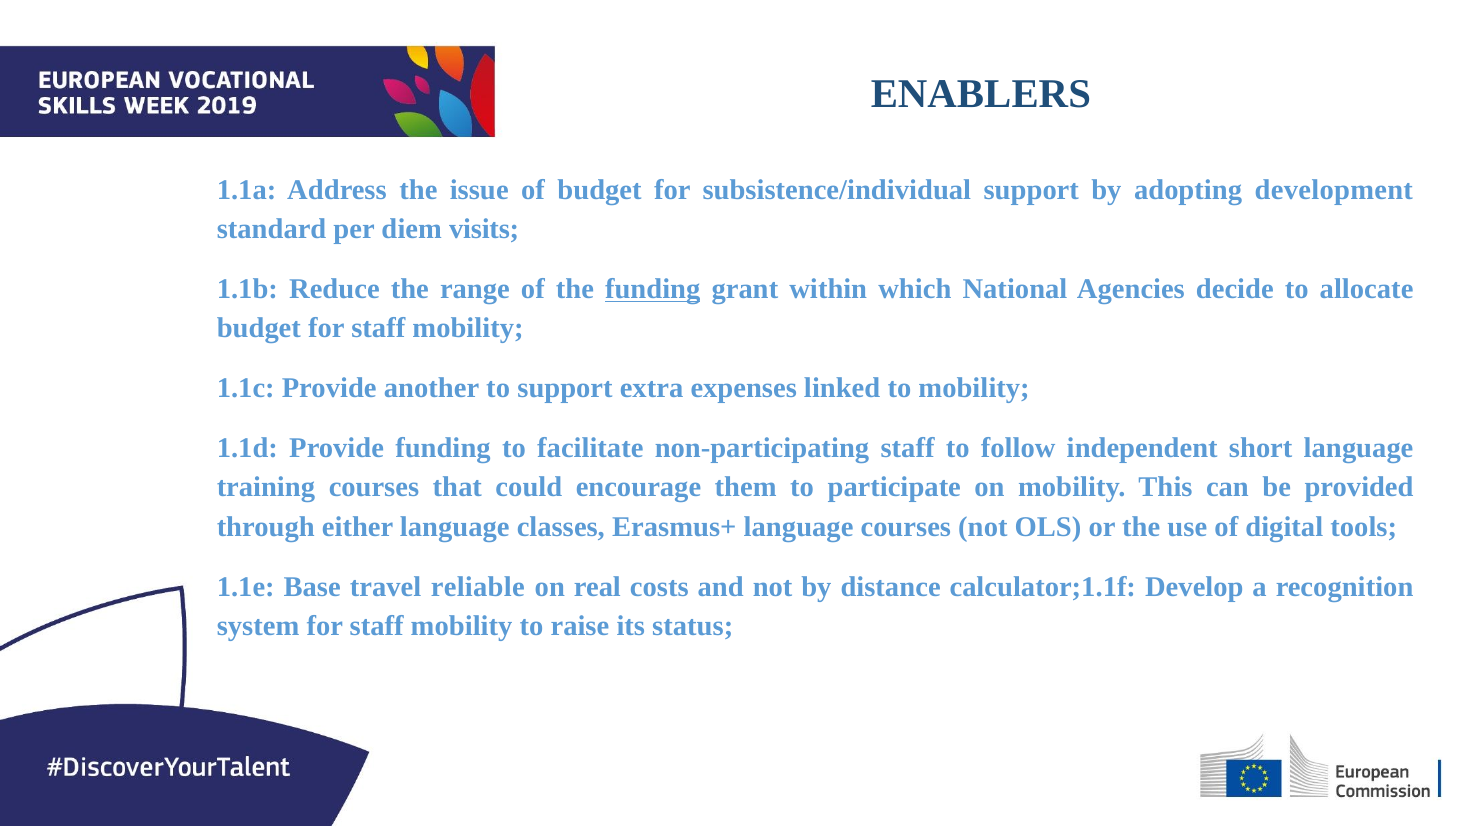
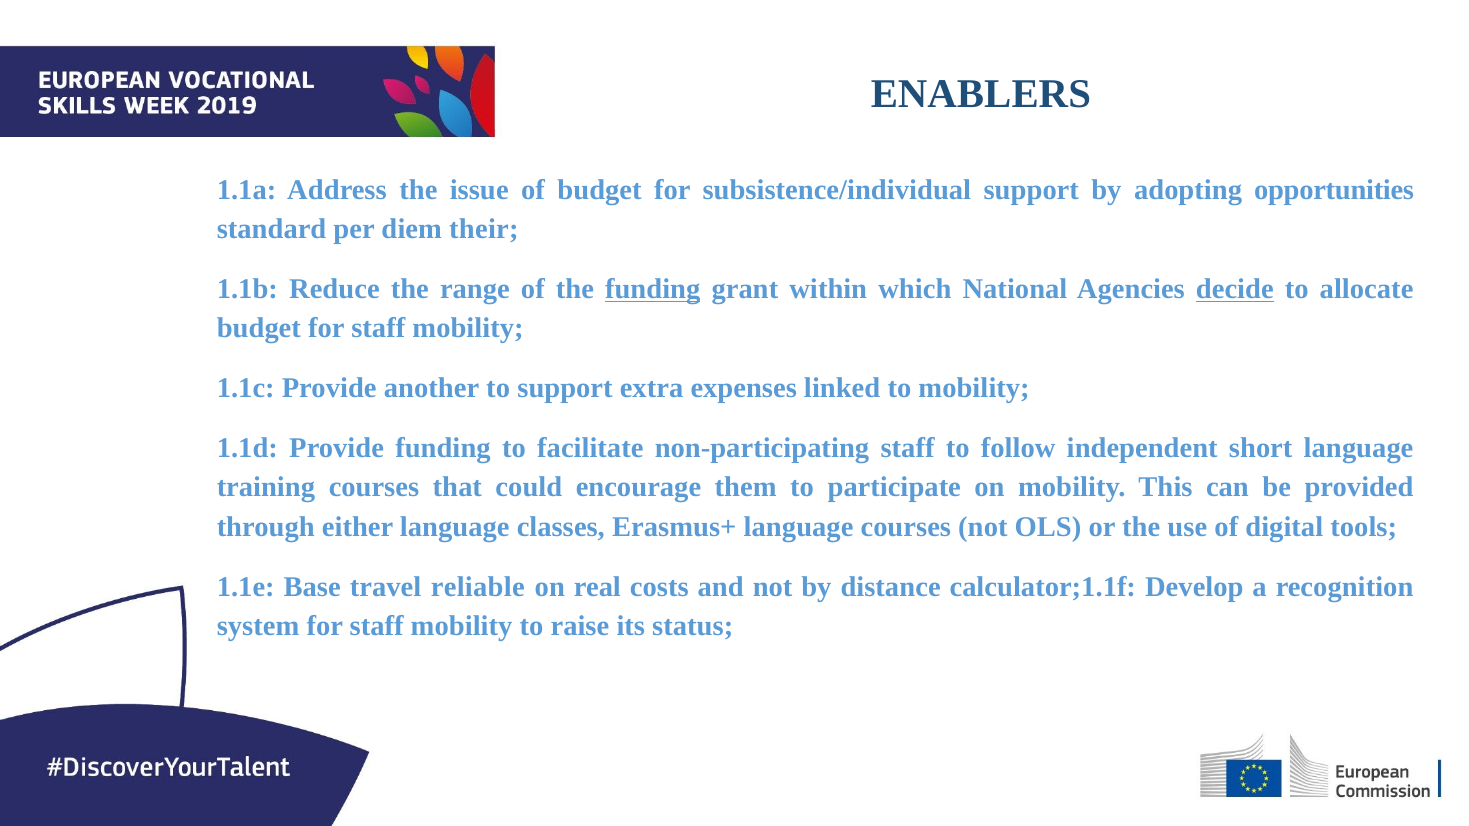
development: development -> opportunities
visits: visits -> their
decide underline: none -> present
